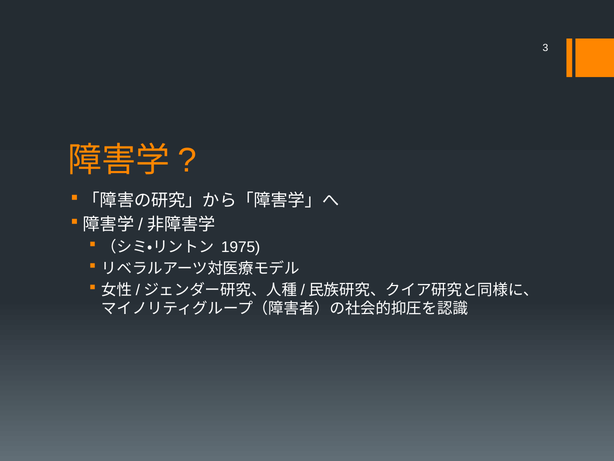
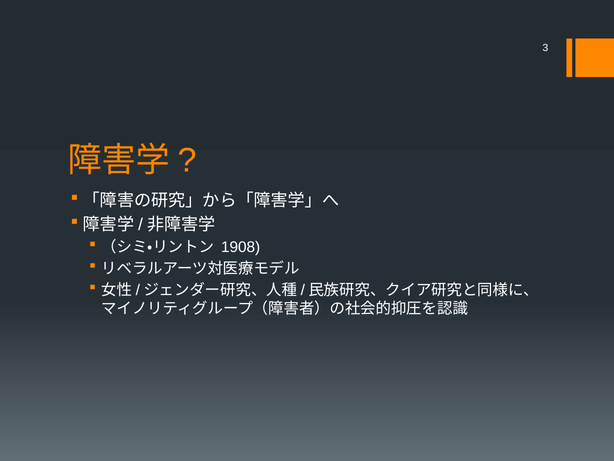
1975: 1975 -> 1908
